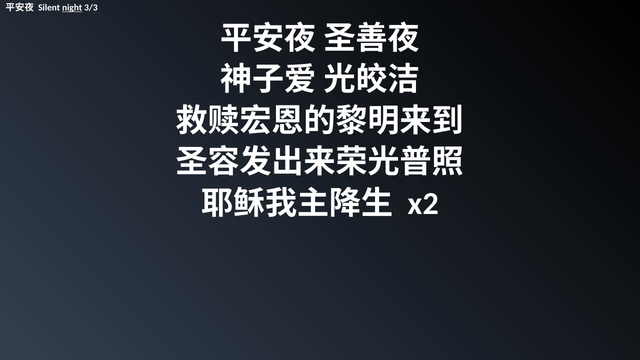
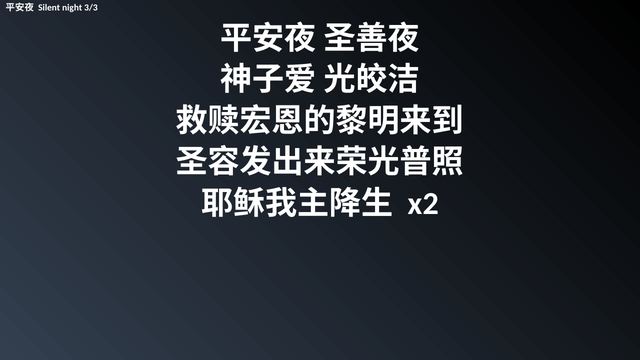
night underline: present -> none
